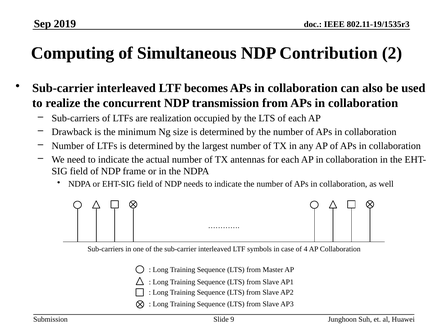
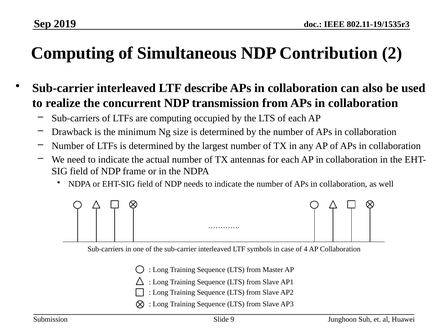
becomes: becomes -> describe
are realization: realization -> computing
